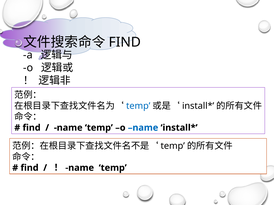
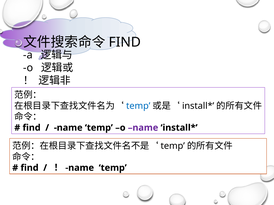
name at (143, 128) colour: blue -> purple
